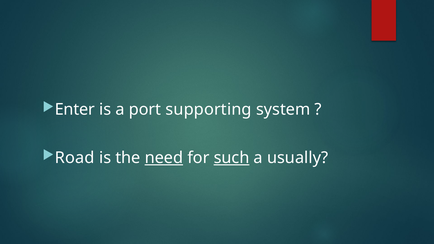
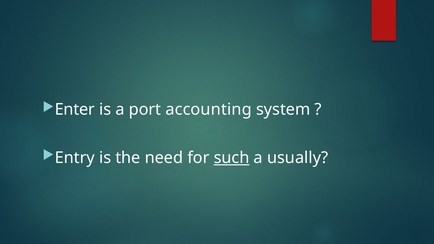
supporting: supporting -> accounting
Road: Road -> Entry
need underline: present -> none
